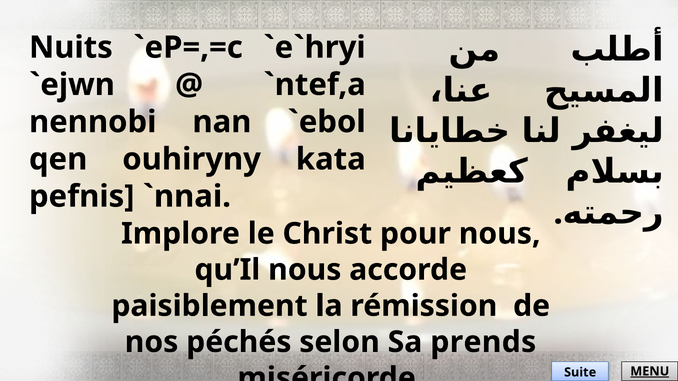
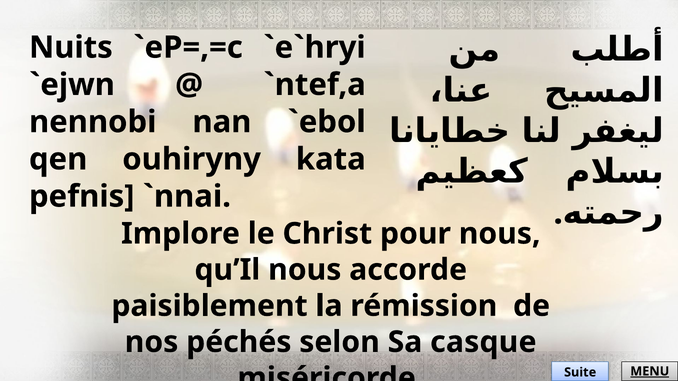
prends: prends -> casque
